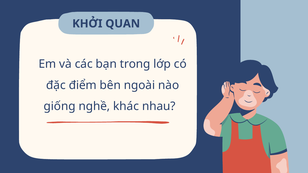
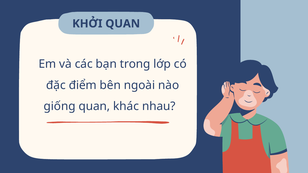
giống nghề: nghề -> quan
